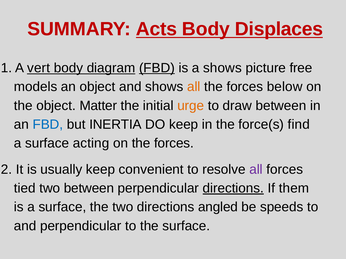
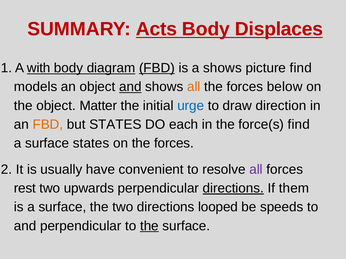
vert: vert -> with
picture free: free -> find
and at (130, 87) underline: none -> present
urge colour: orange -> blue
draw between: between -> direction
FBD at (48, 125) colour: blue -> orange
but INERTIA: INERTIA -> STATES
DO keep: keep -> each
surface acting: acting -> states
usually keep: keep -> have
tied: tied -> rest
two between: between -> upwards
angled: angled -> looped
the at (149, 226) underline: none -> present
